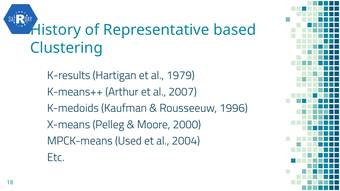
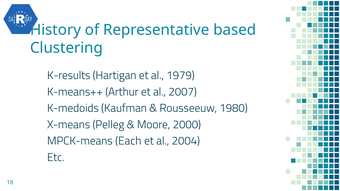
1996: 1996 -> 1980
Used: Used -> Each
